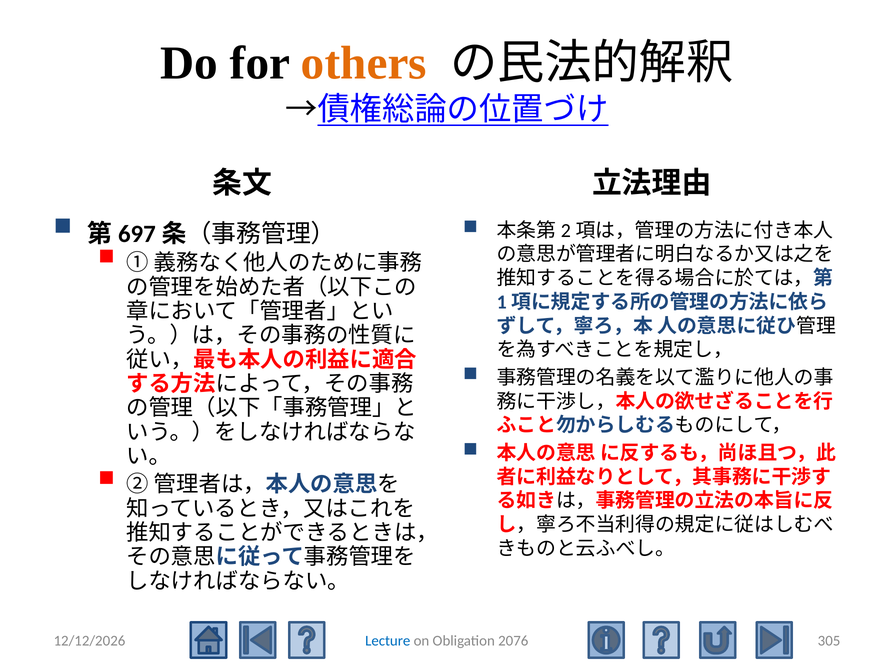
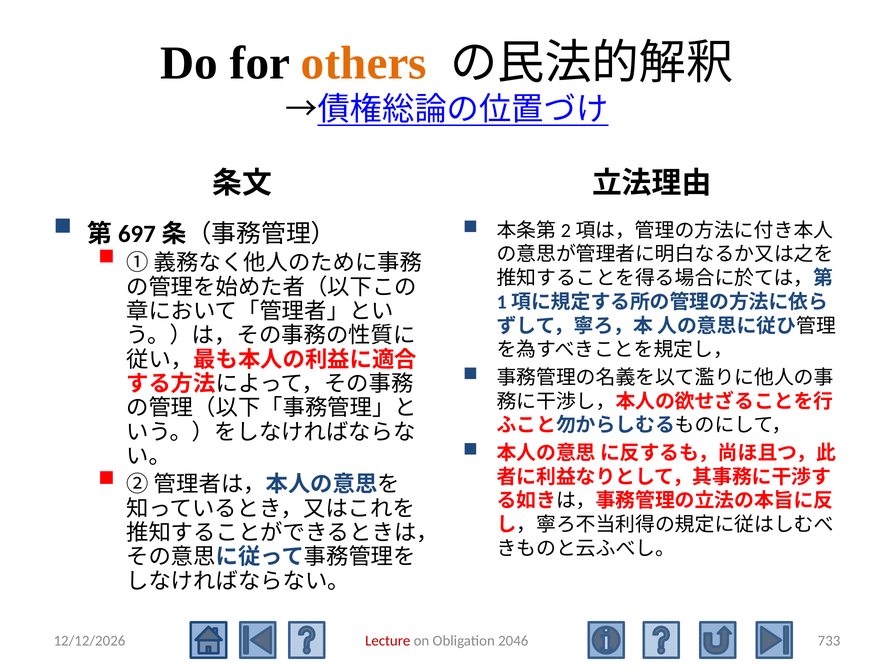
Lecture colour: blue -> red
2076: 2076 -> 2046
305: 305 -> 733
